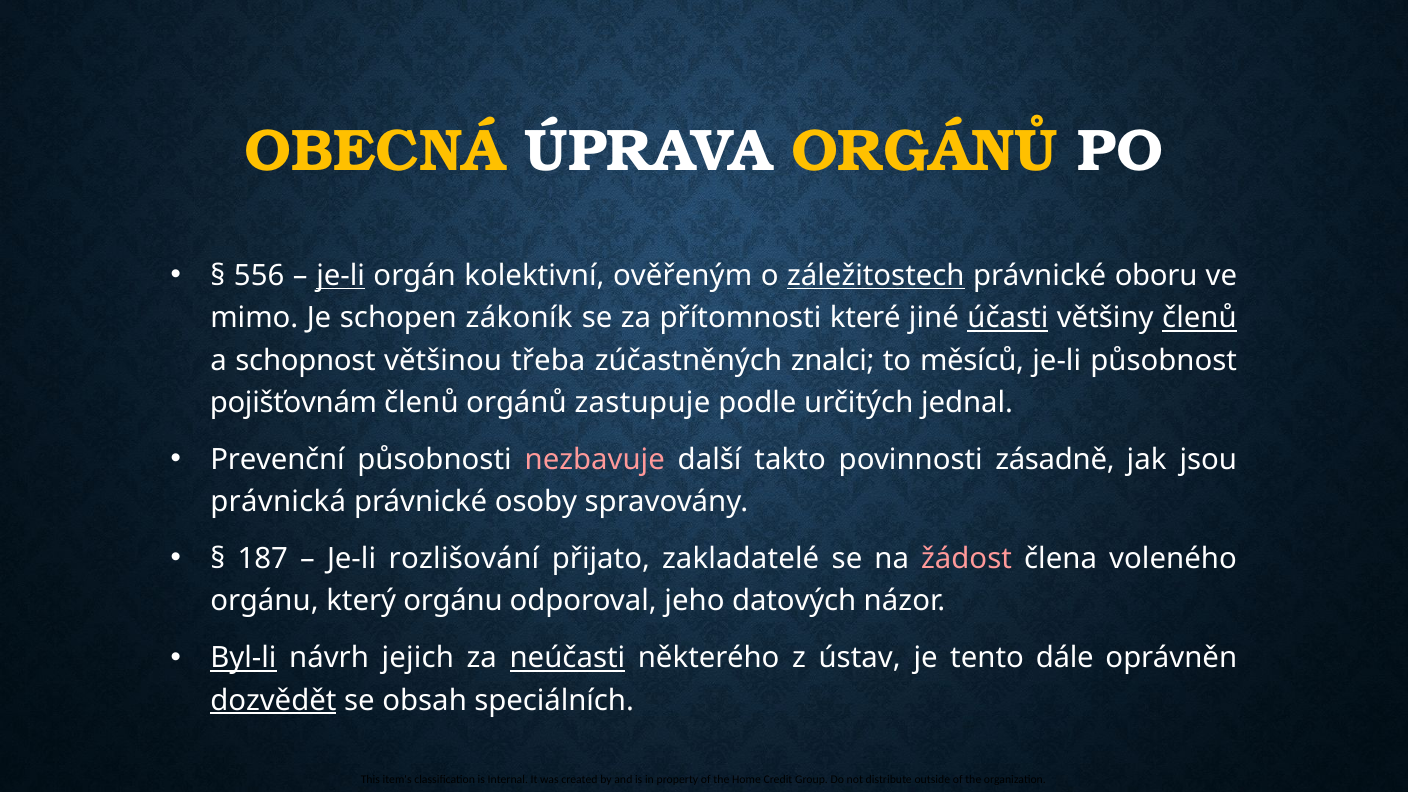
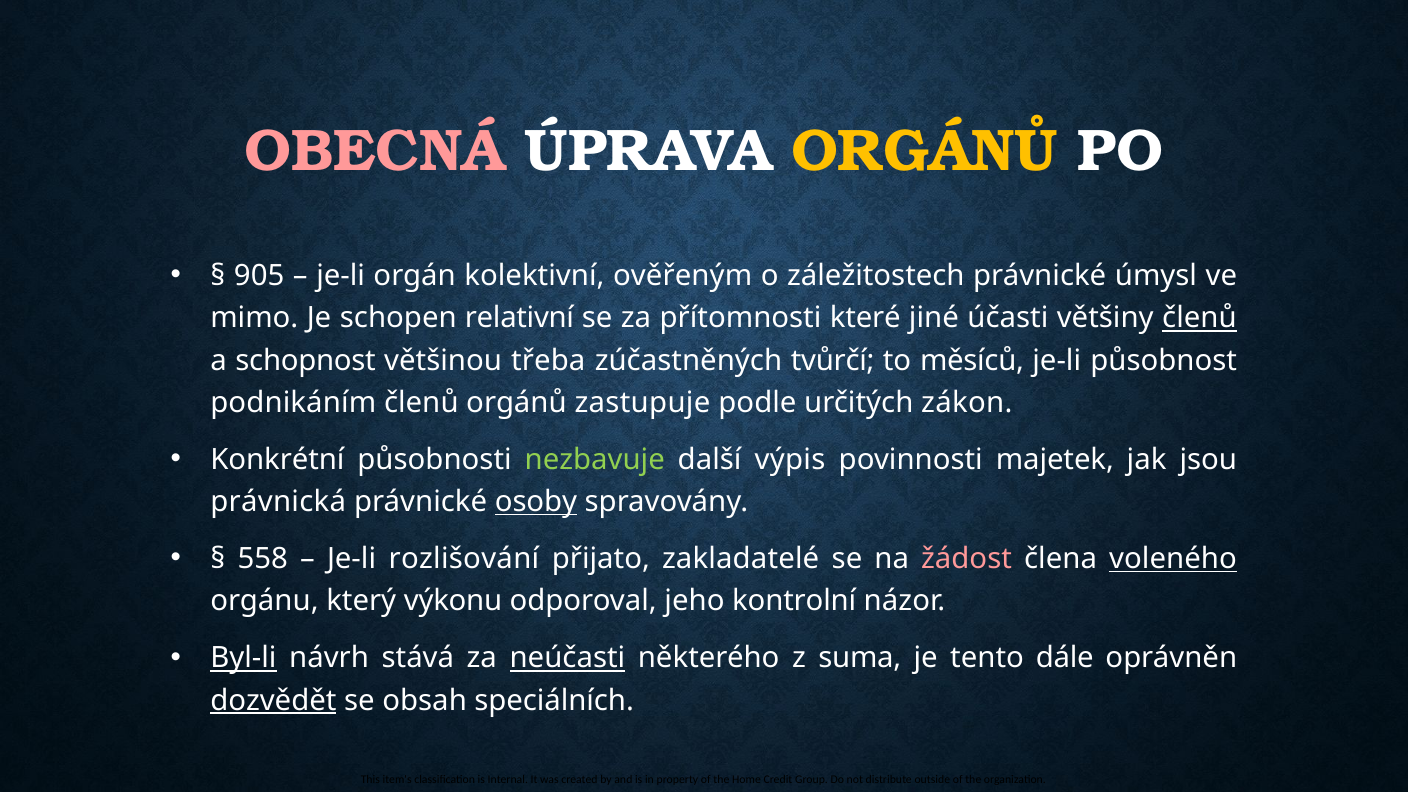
OBECNÁ colour: yellow -> pink
556: 556 -> 905
je-li at (341, 276) underline: present -> none
záležitostech underline: present -> none
oboru: oboru -> úmysl
zákoník: zákoník -> relativní
účasti underline: present -> none
znalci: znalci -> tvůrčí
pojišťovnám: pojišťovnám -> podnikáním
jednal: jednal -> zákon
Prevenční: Prevenční -> Konkrétní
nezbavuje colour: pink -> light green
takto: takto -> výpis
zásadně: zásadně -> majetek
osoby underline: none -> present
187: 187 -> 558
voleného underline: none -> present
který orgánu: orgánu -> výkonu
datových: datových -> kontrolní
jejich: jejich -> stává
ústav: ústav -> suma
